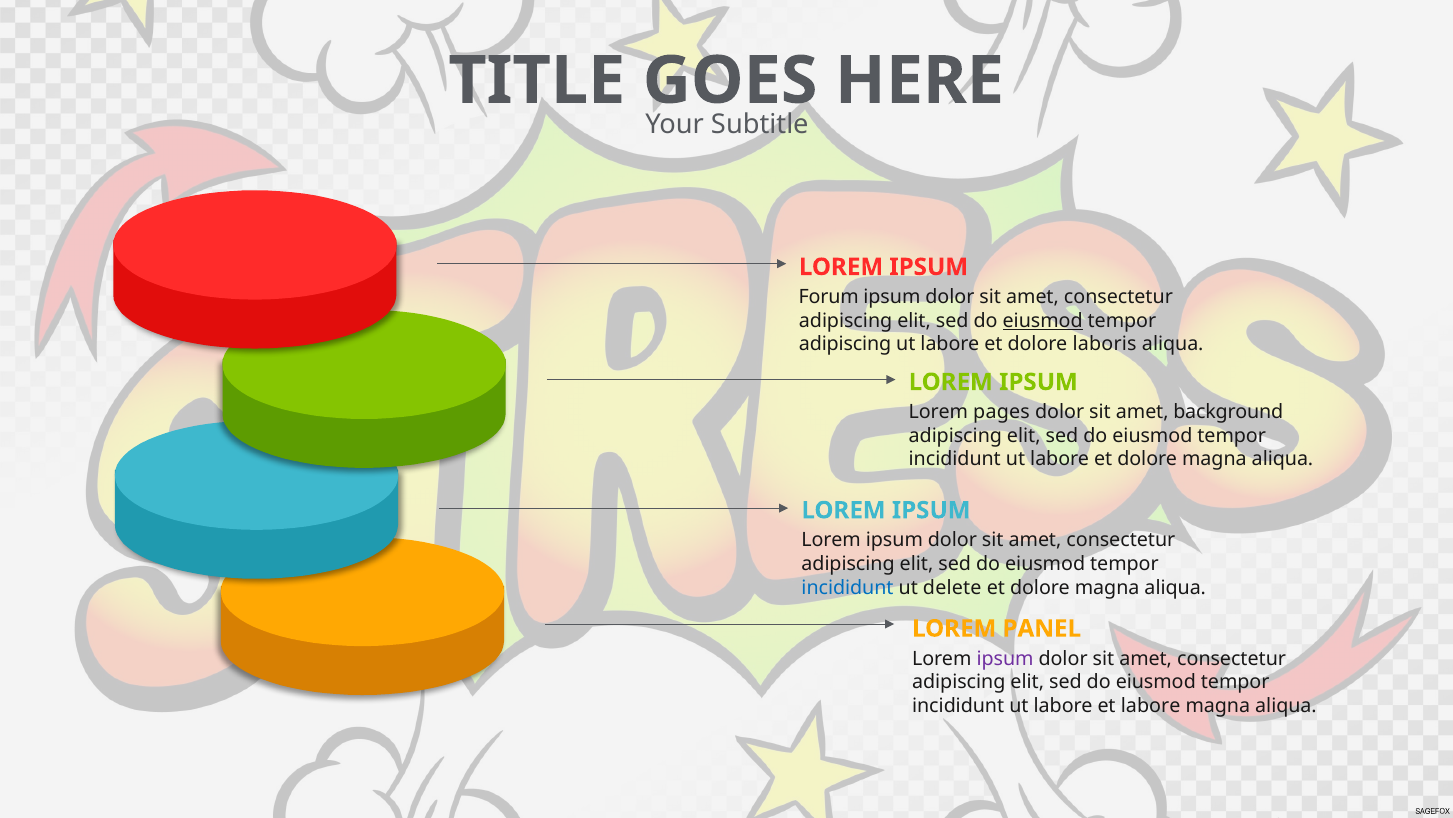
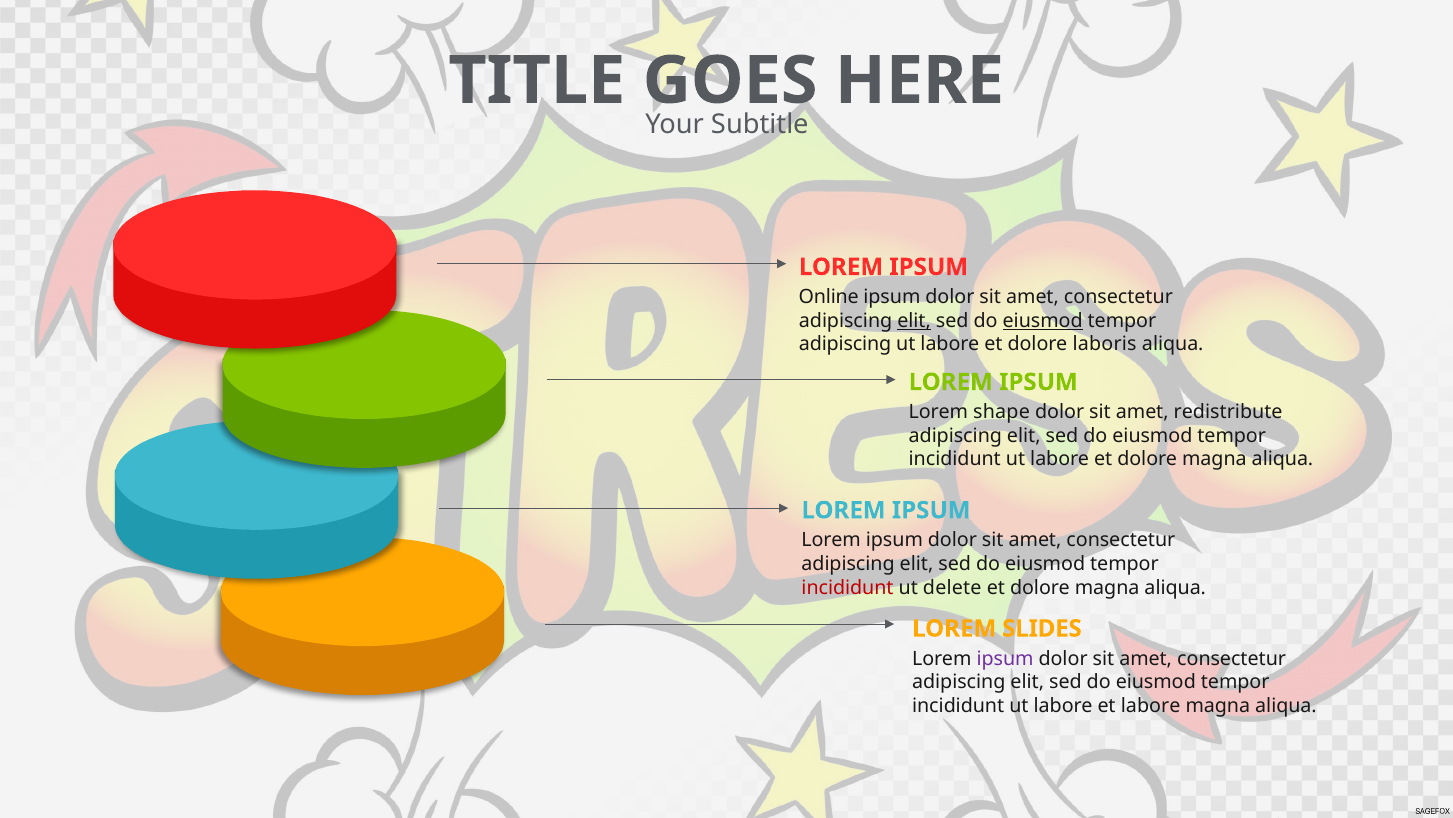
Forum: Forum -> Online
elit at (914, 320) underline: none -> present
pages: pages -> shape
background: background -> redistribute
incididunt at (848, 587) colour: blue -> red
PANEL: PANEL -> SLIDES
